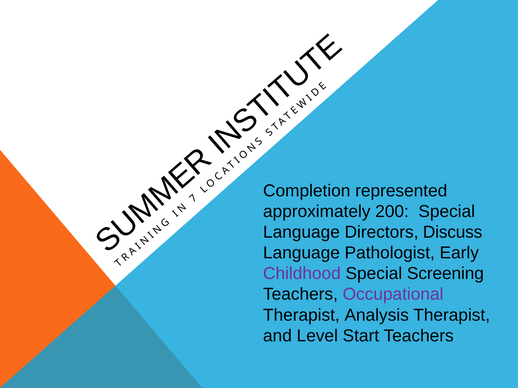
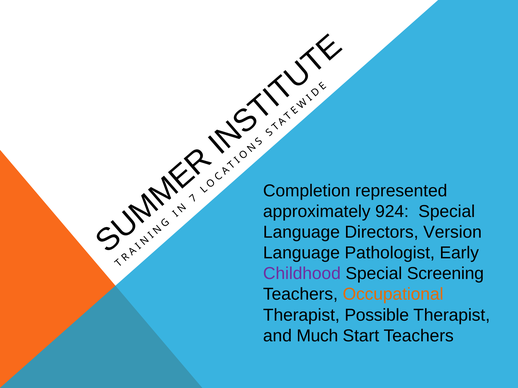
200: 200 -> 924
Discuss: Discuss -> Version
Occupational colour: purple -> orange
Analysis: Analysis -> Possible
Level: Level -> Much
